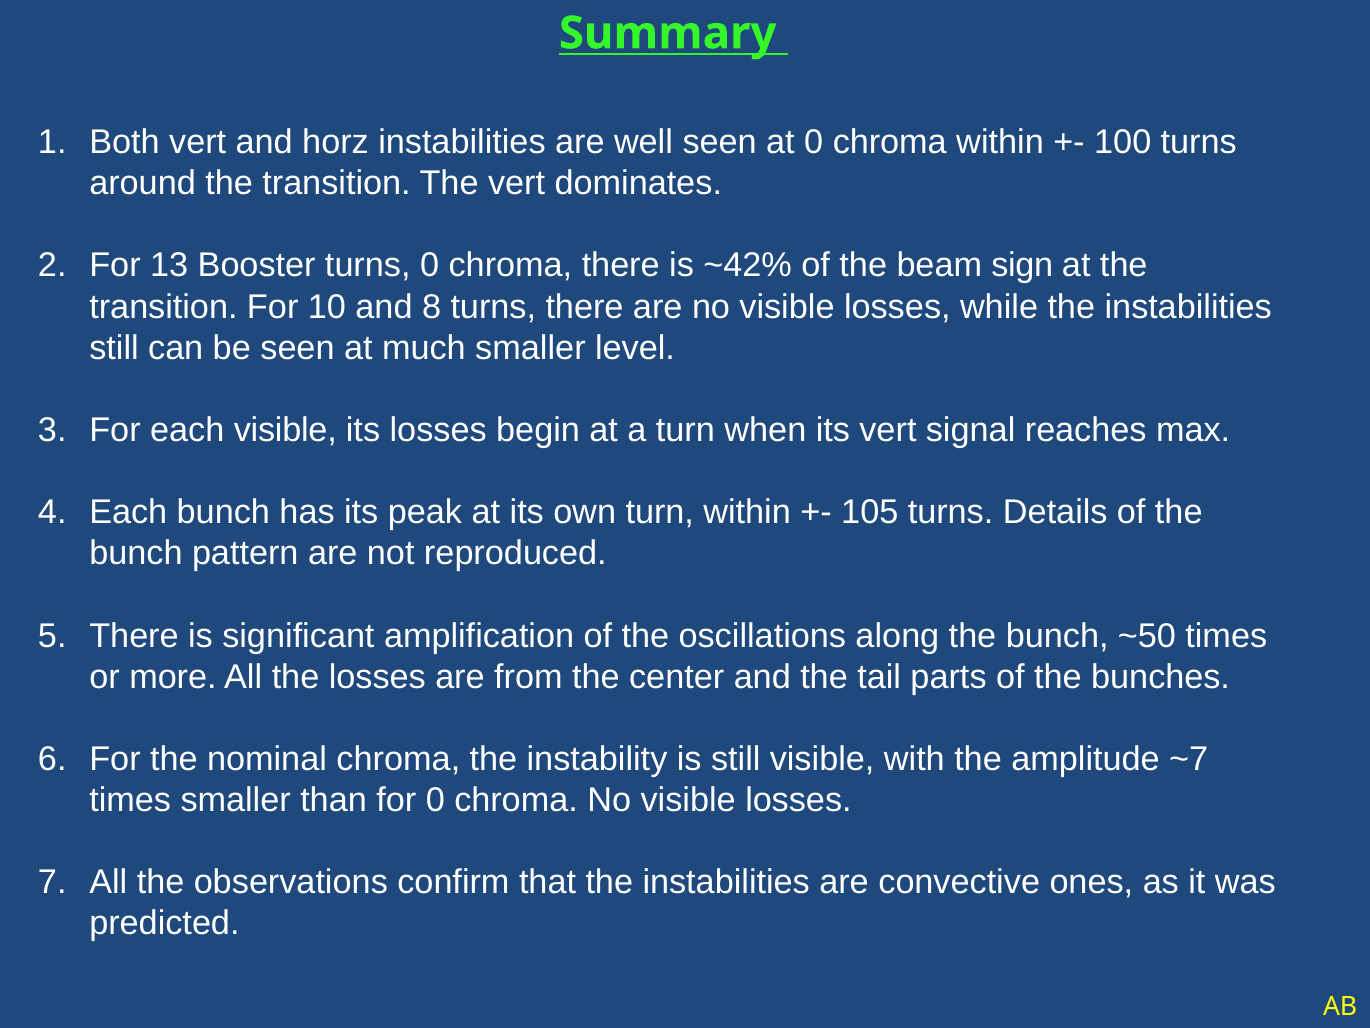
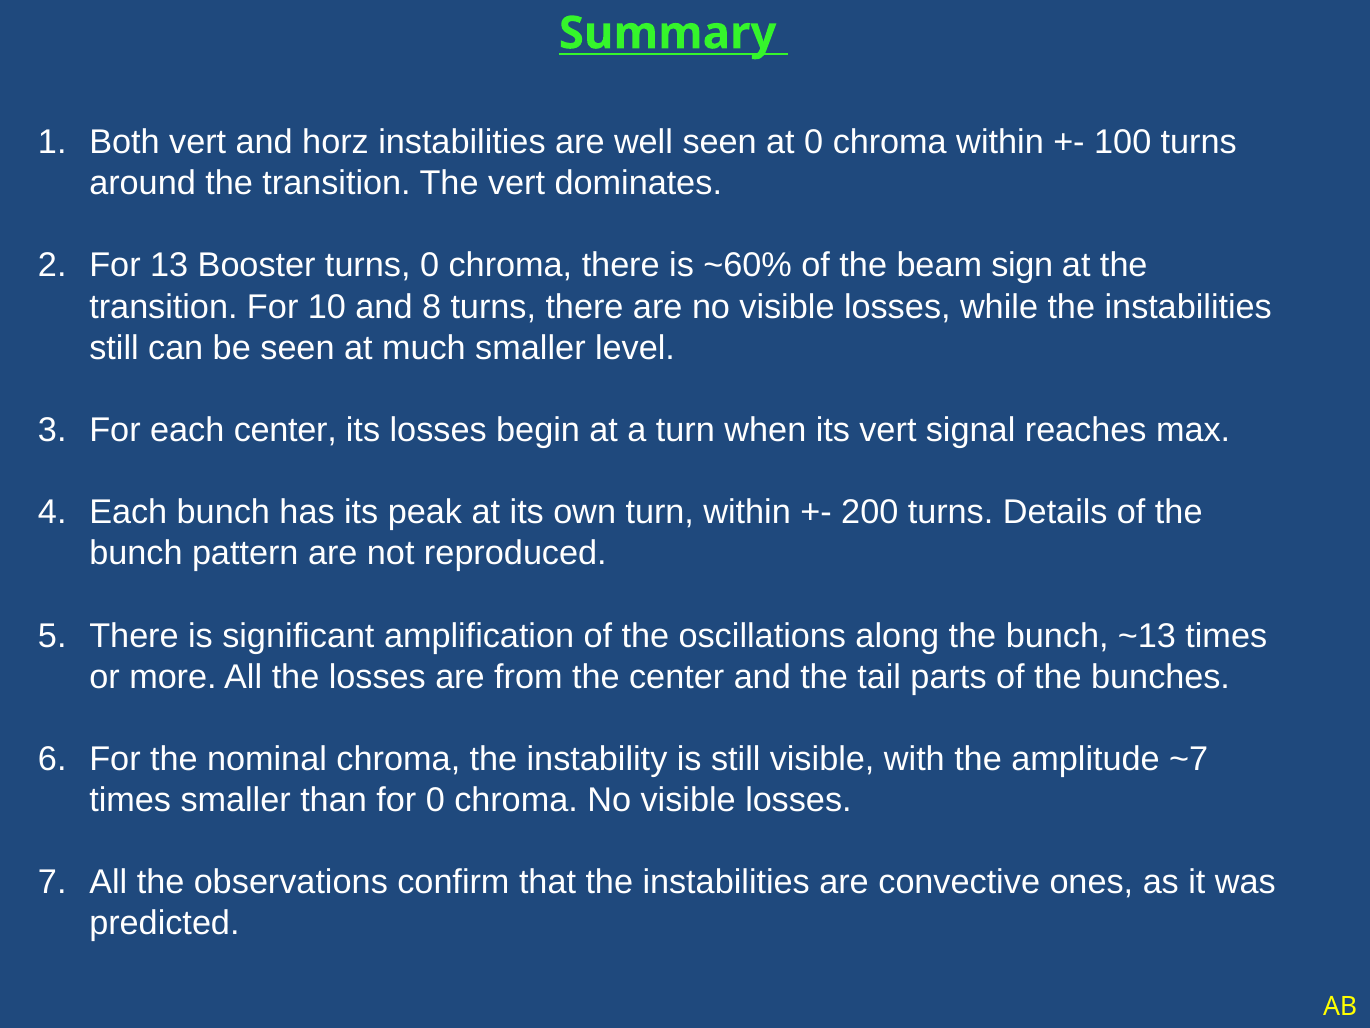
~42%: ~42% -> ~60%
each visible: visible -> center
105: 105 -> 200
~50: ~50 -> ~13
